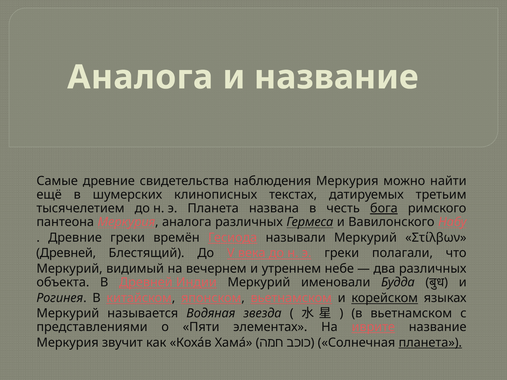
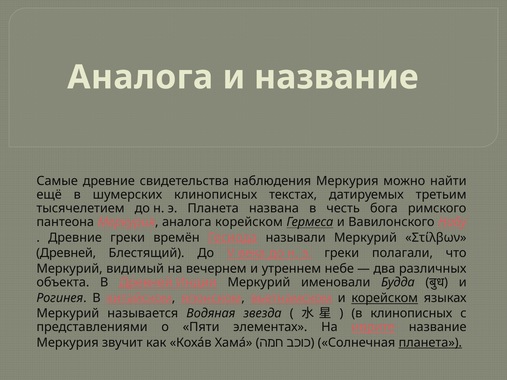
бога underline: present -> none
аналога различных: различных -> корейском
в вьетнамском: вьетнамском -> клинописных
